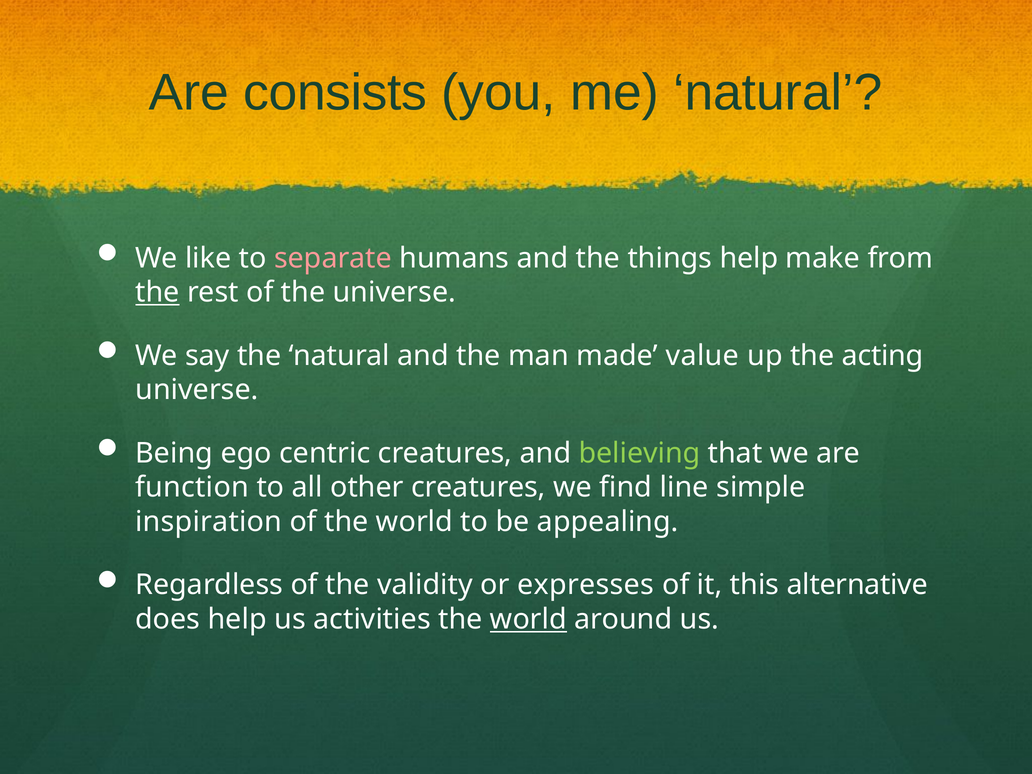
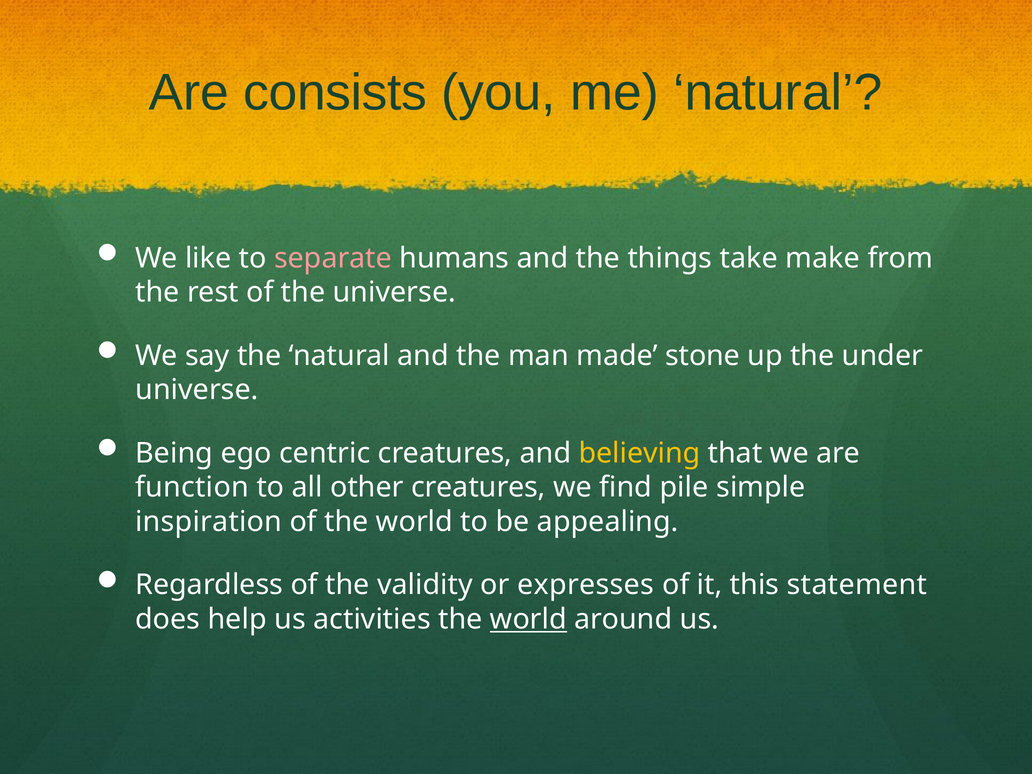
things help: help -> take
the at (157, 292) underline: present -> none
value: value -> stone
acting: acting -> under
believing colour: light green -> yellow
line: line -> pile
alternative: alternative -> statement
